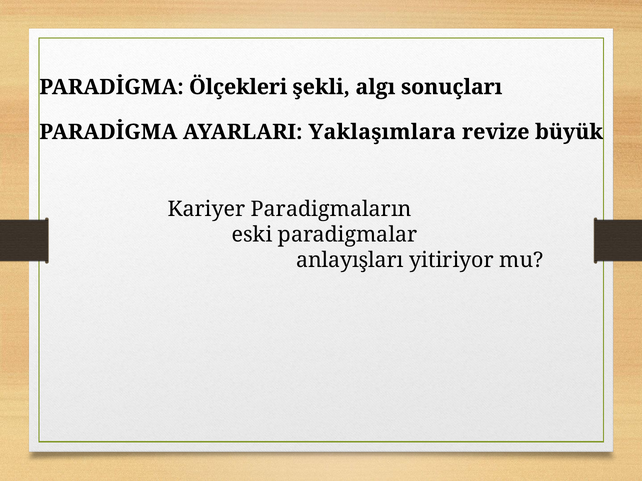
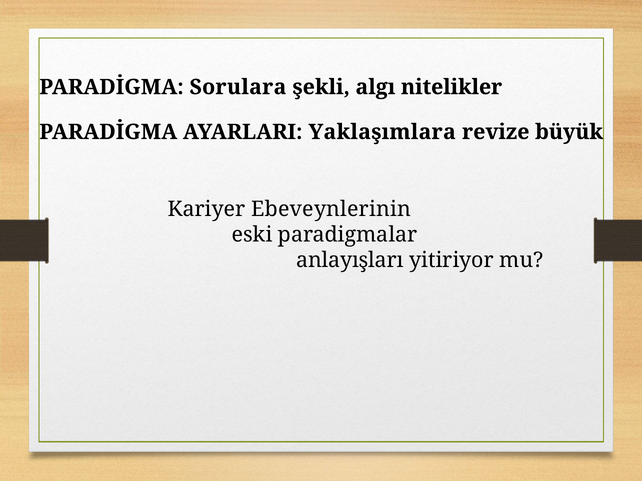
Ölçekleri: Ölçekleri -> Sorulara
sonuçları: sonuçları -> nitelikler
Paradigmaların: Paradigmaların -> Ebeveynlerinin
